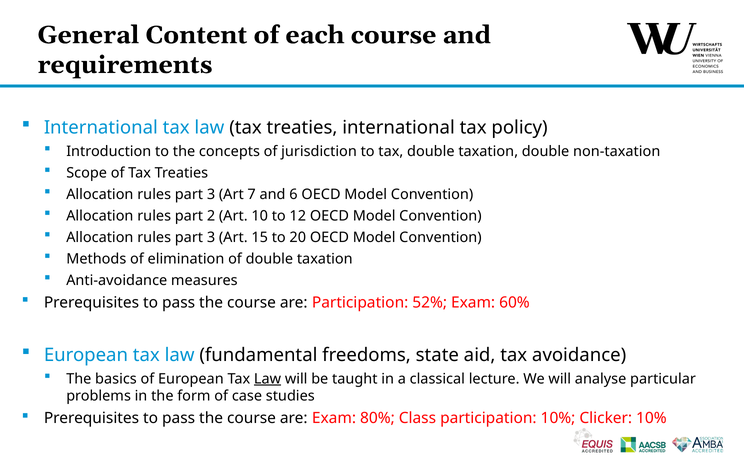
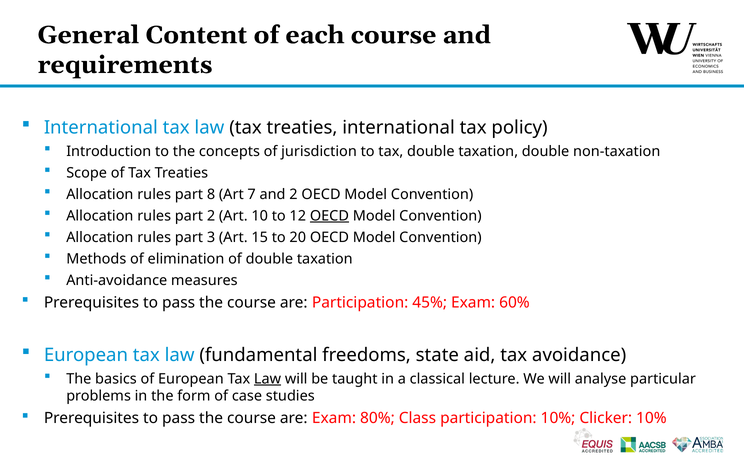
3 at (211, 194): 3 -> 8
and 6: 6 -> 2
OECD at (329, 216) underline: none -> present
52%: 52% -> 45%
